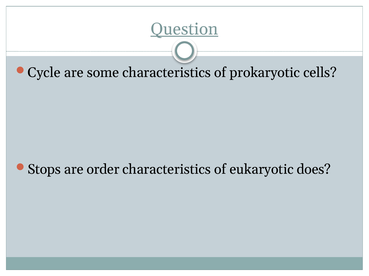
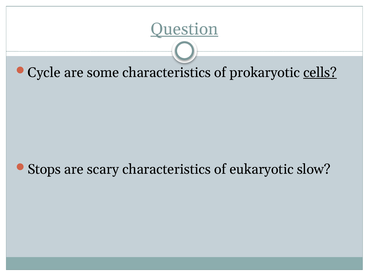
cells underline: none -> present
order: order -> scary
does: does -> slow
